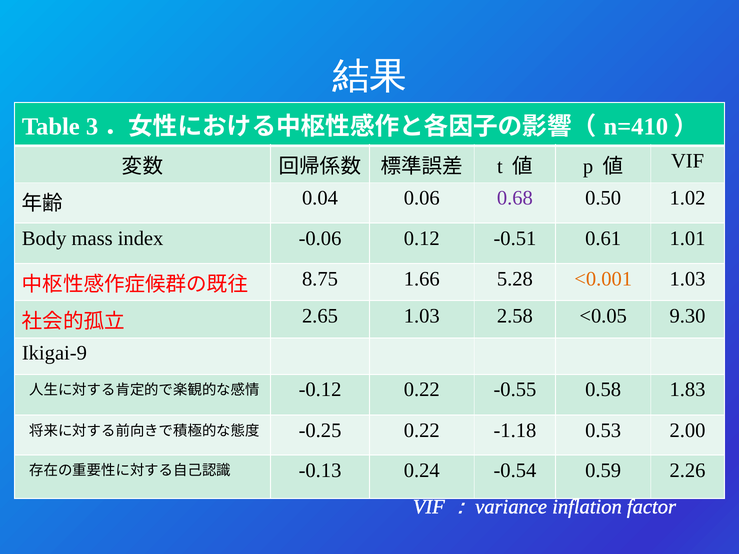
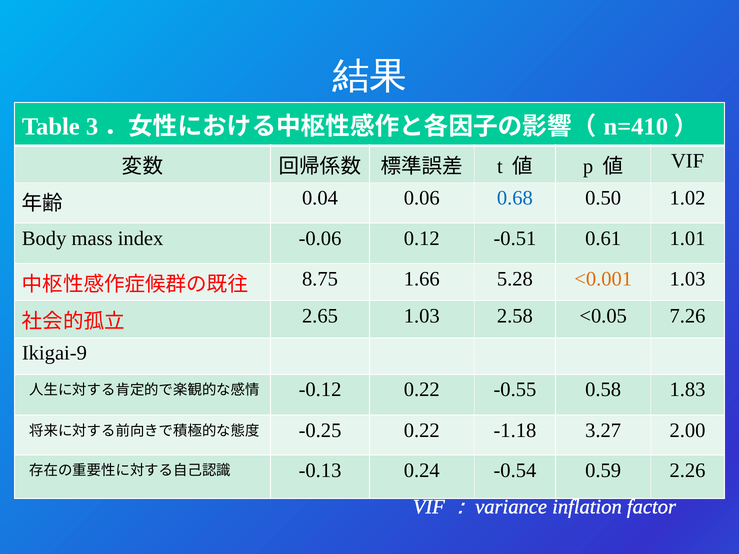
0.68 colour: purple -> blue
9.30: 9.30 -> 7.26
0.53: 0.53 -> 3.27
